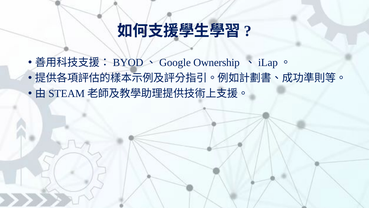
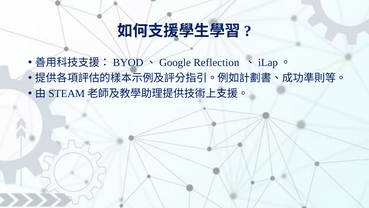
Ownership: Ownership -> Reflection
